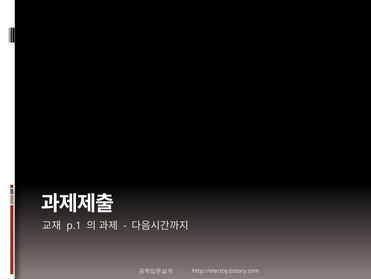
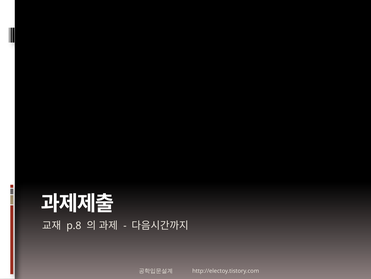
p.1: p.1 -> p.8
